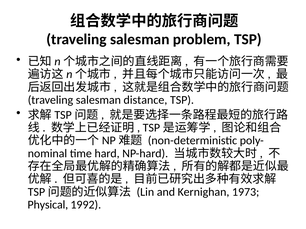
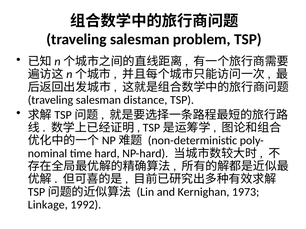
Physical: Physical -> Linkage
